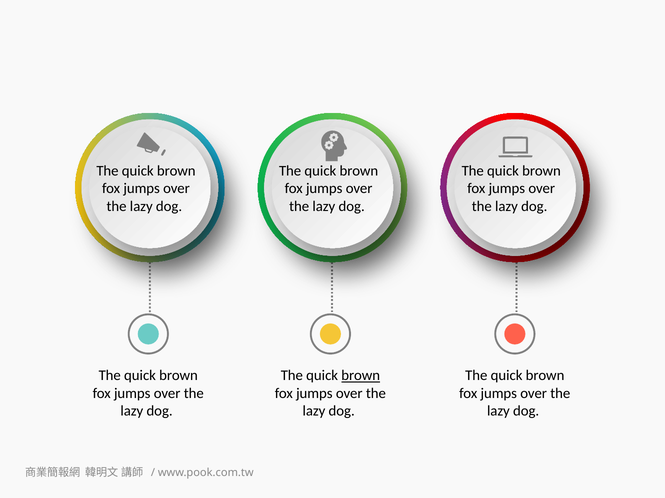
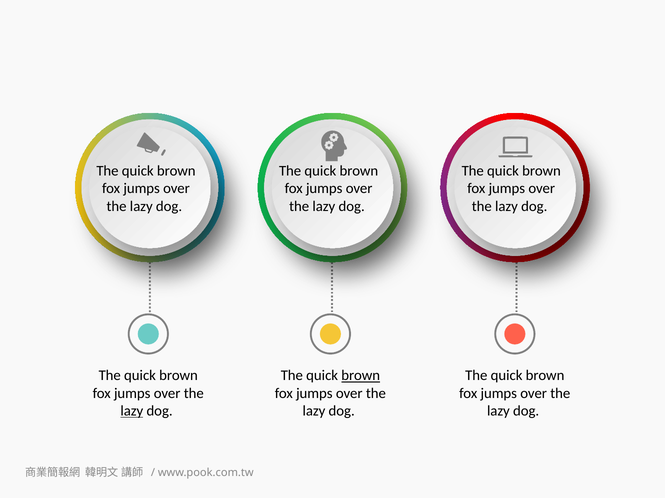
lazy at (132, 411) underline: none -> present
